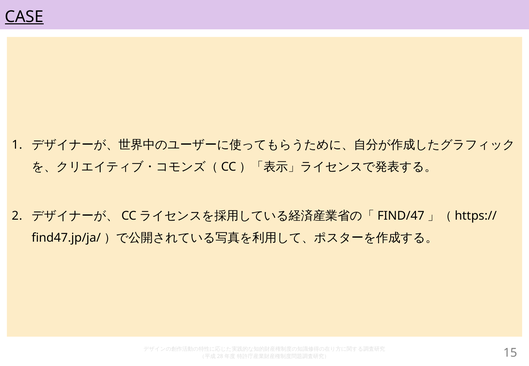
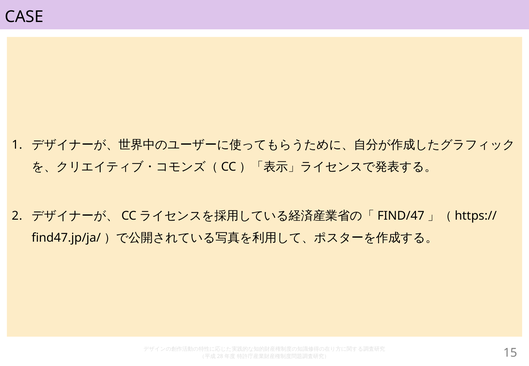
CASE underline: present -> none
